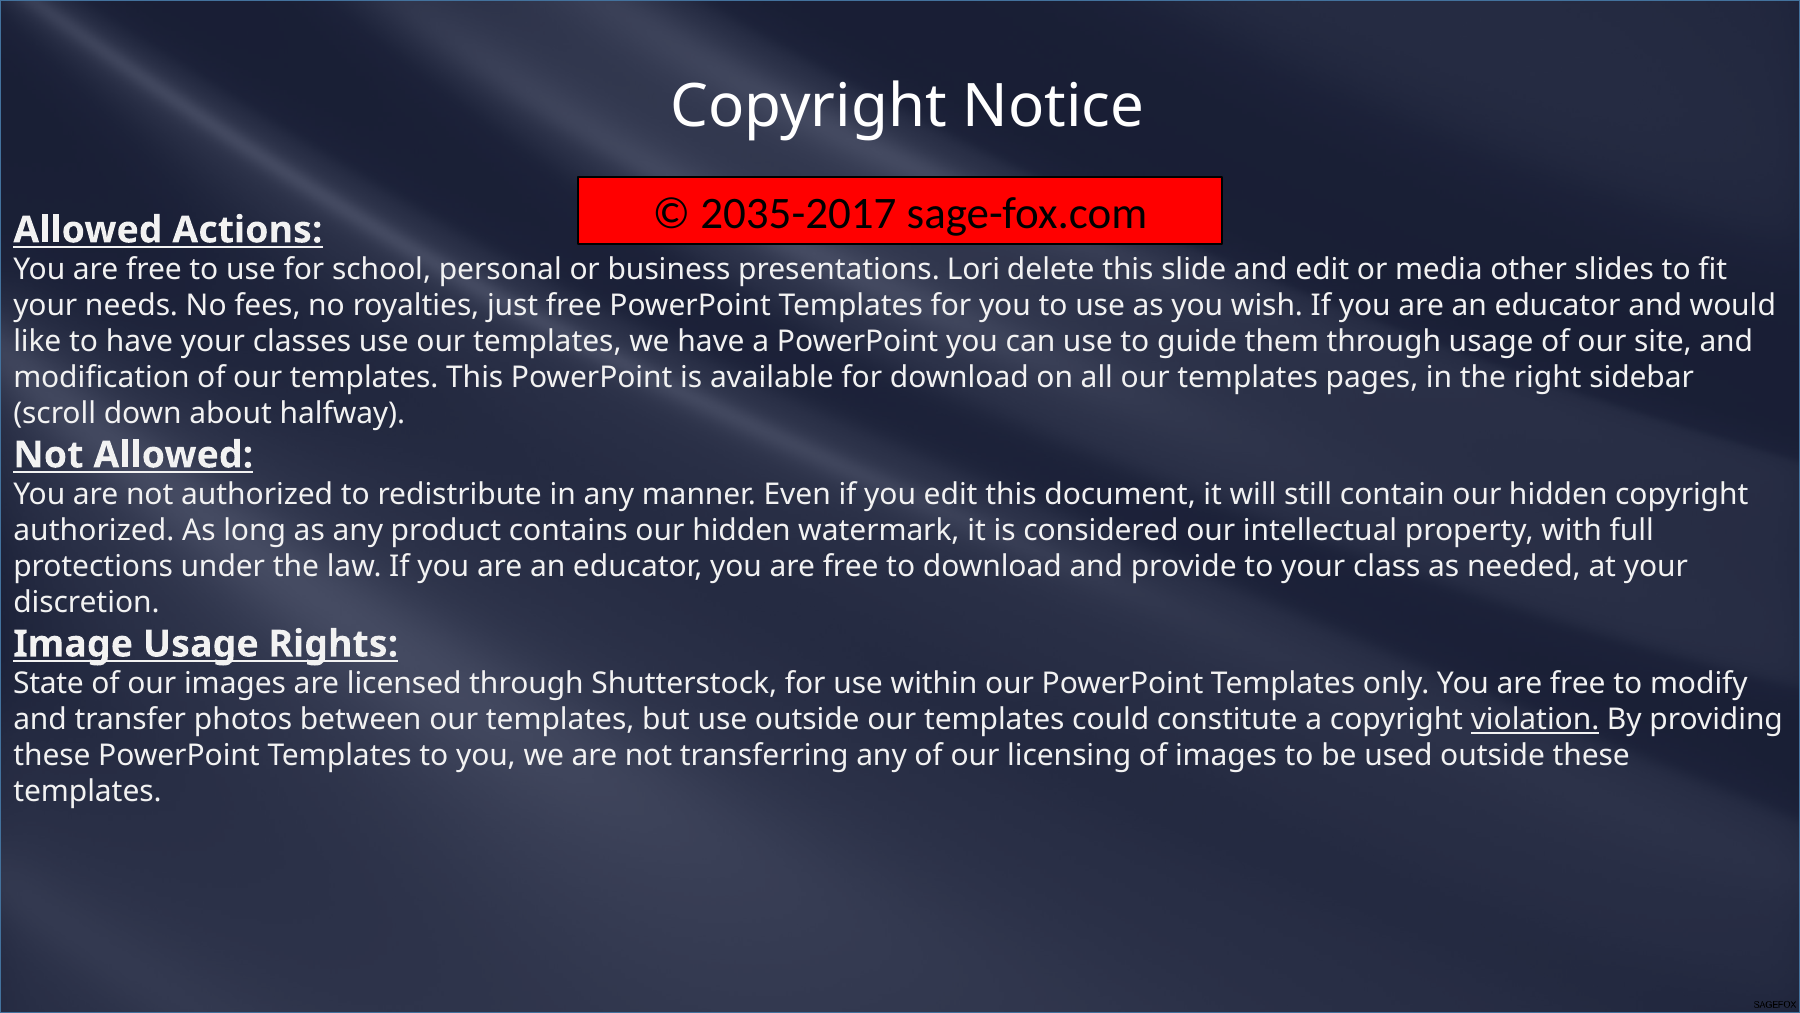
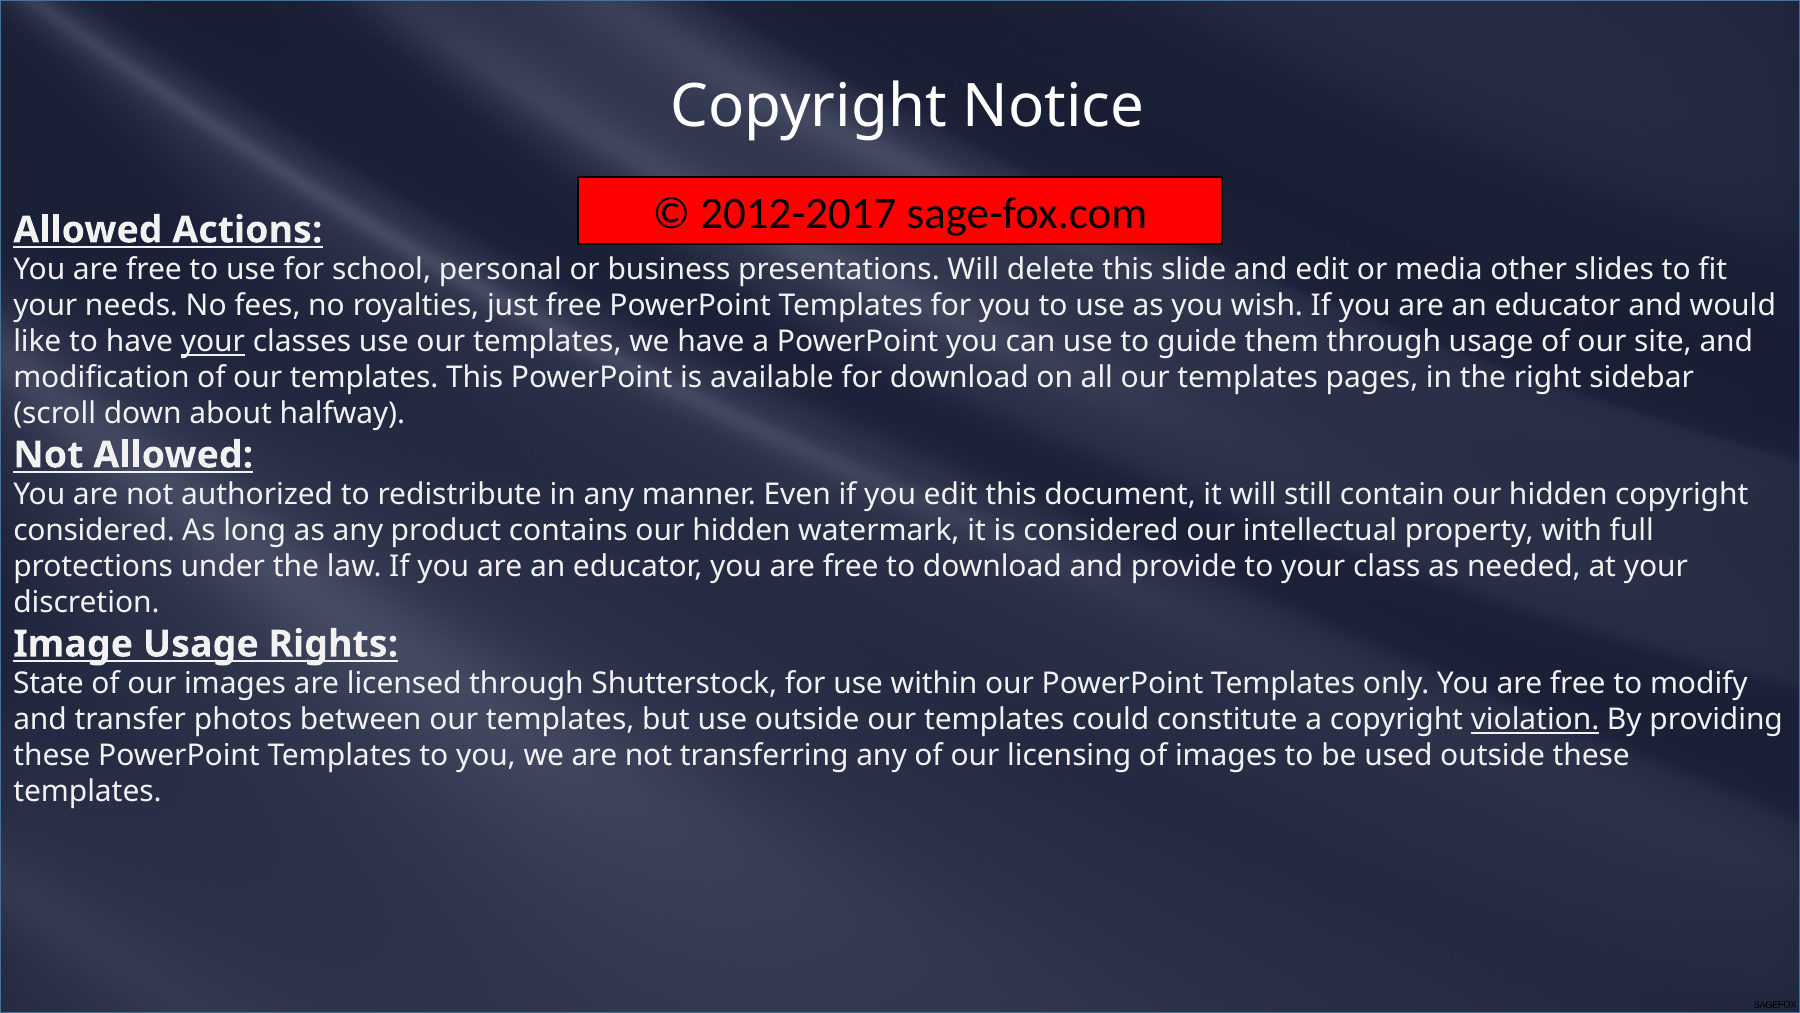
2035-2017: 2035-2017 -> 2012-2017
presentations Lori: Lori -> Will
your at (213, 342) underline: none -> present
authorized at (94, 531): authorized -> considered
